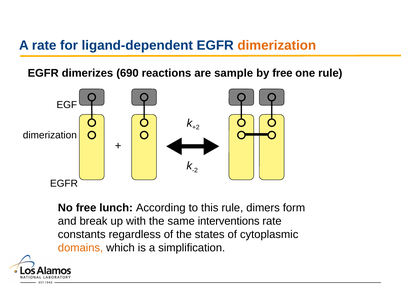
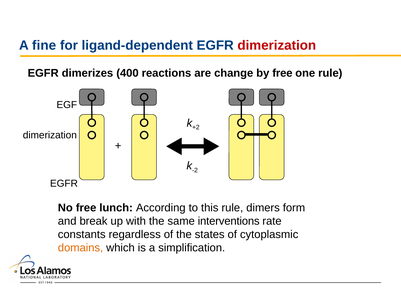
A rate: rate -> fine
dimerization at (277, 45) colour: orange -> red
690: 690 -> 400
sample: sample -> change
